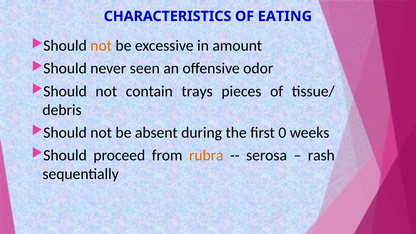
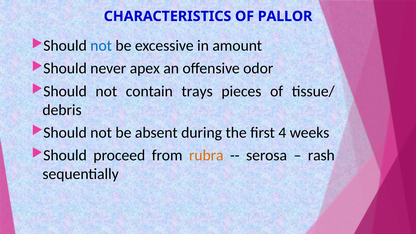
EATING: EATING -> PALLOR
not at (101, 46) colour: orange -> blue
seen: seen -> apex
0: 0 -> 4
